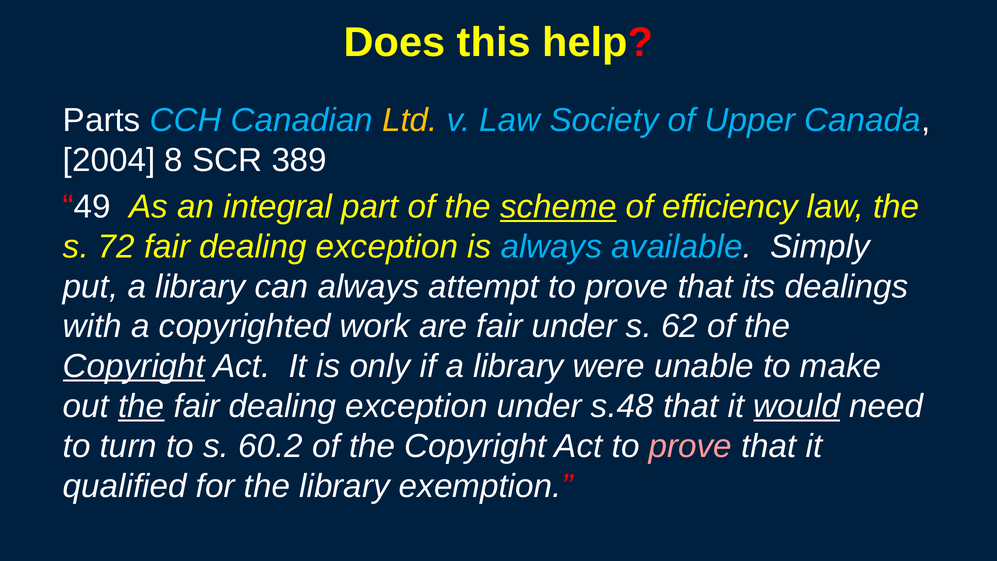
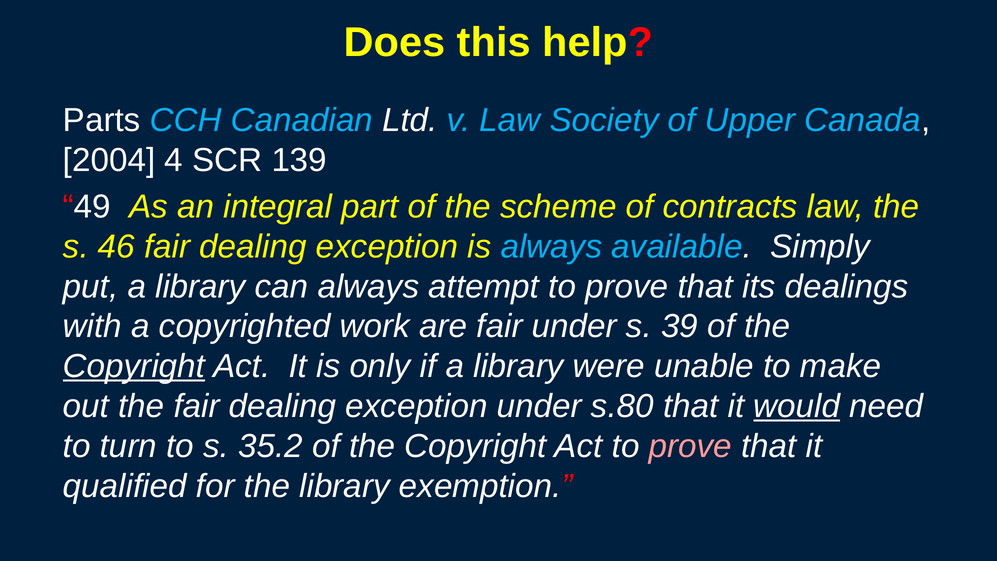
Ltd colour: yellow -> white
8: 8 -> 4
389: 389 -> 139
scheme underline: present -> none
efficiency: efficiency -> contracts
72: 72 -> 46
62: 62 -> 39
the at (141, 406) underline: present -> none
s.48: s.48 -> s.80
60.2: 60.2 -> 35.2
